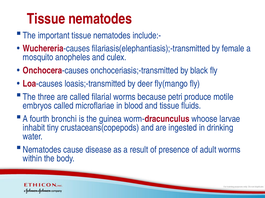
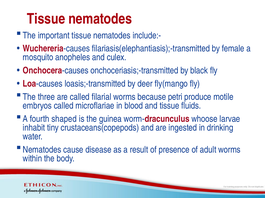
bronchi: bronchi -> shaped
